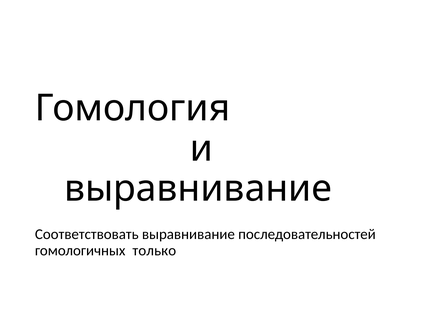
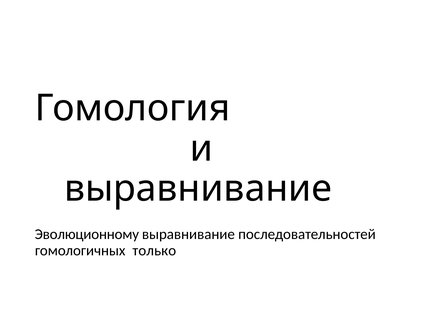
Соответствовать: Соответствовать -> Эволюционному
